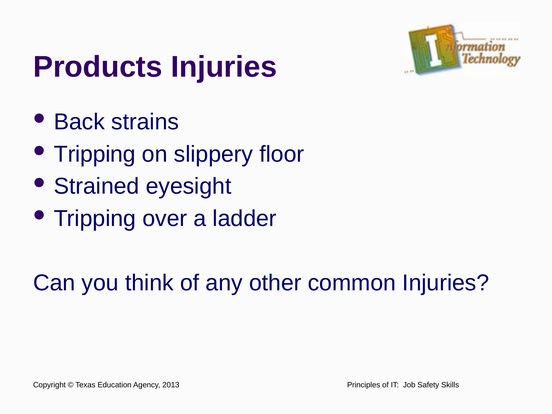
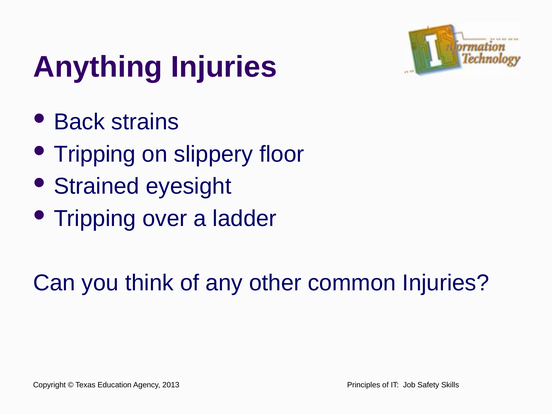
Products: Products -> Anything
